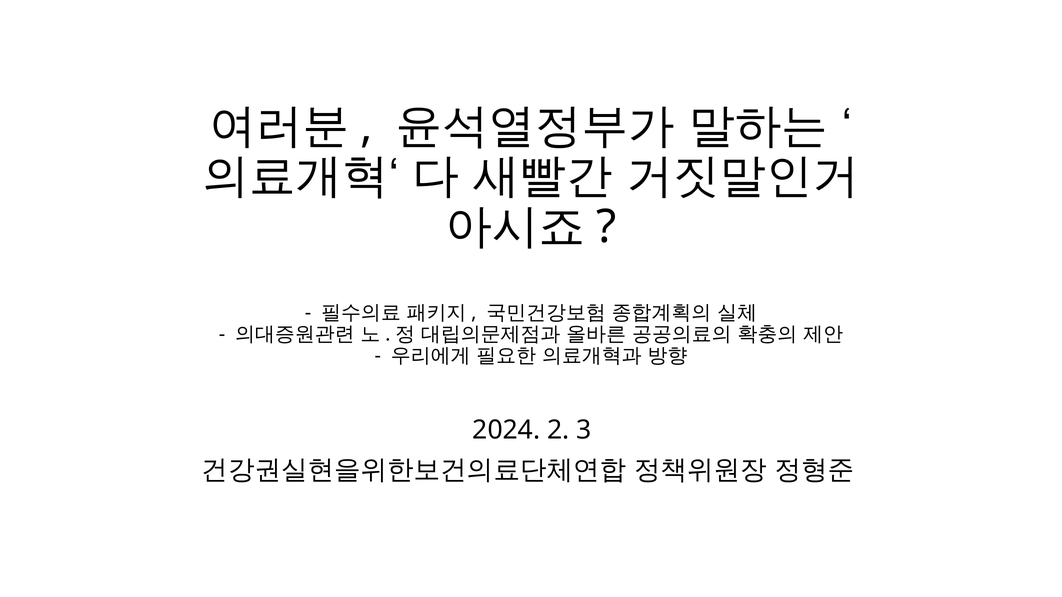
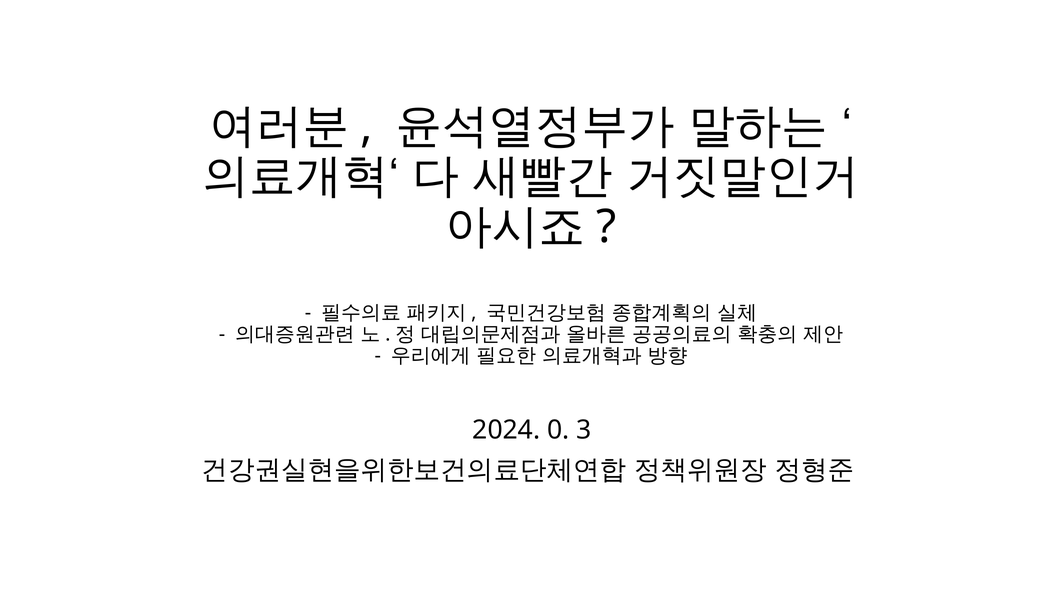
2: 2 -> 0
